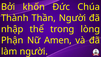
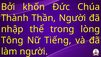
Phận: Phận -> Tông
Amen: Amen -> Tiếng
